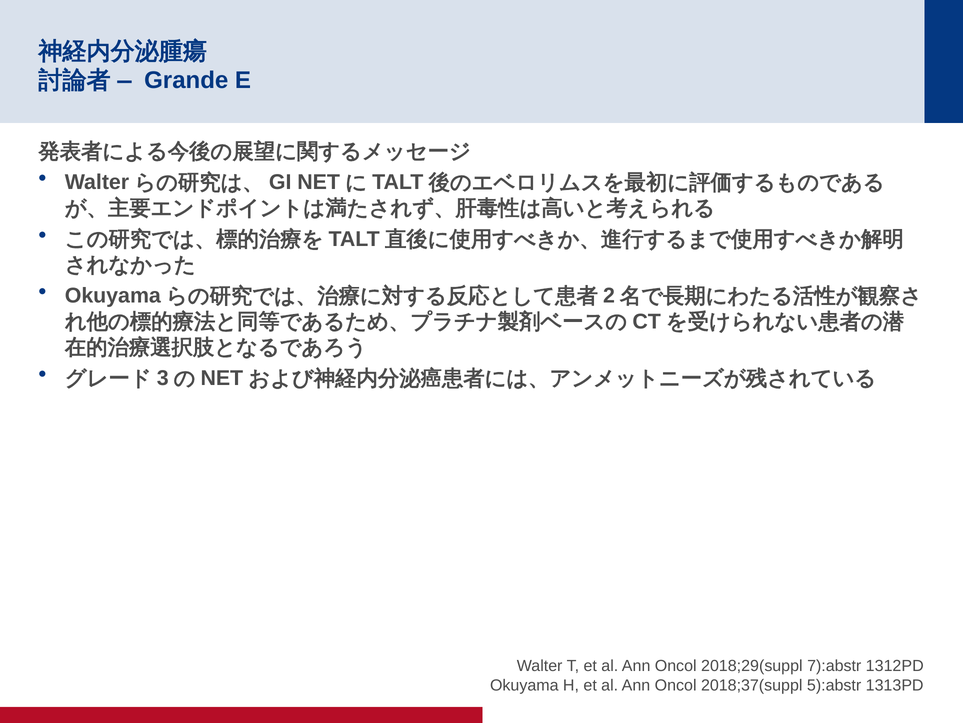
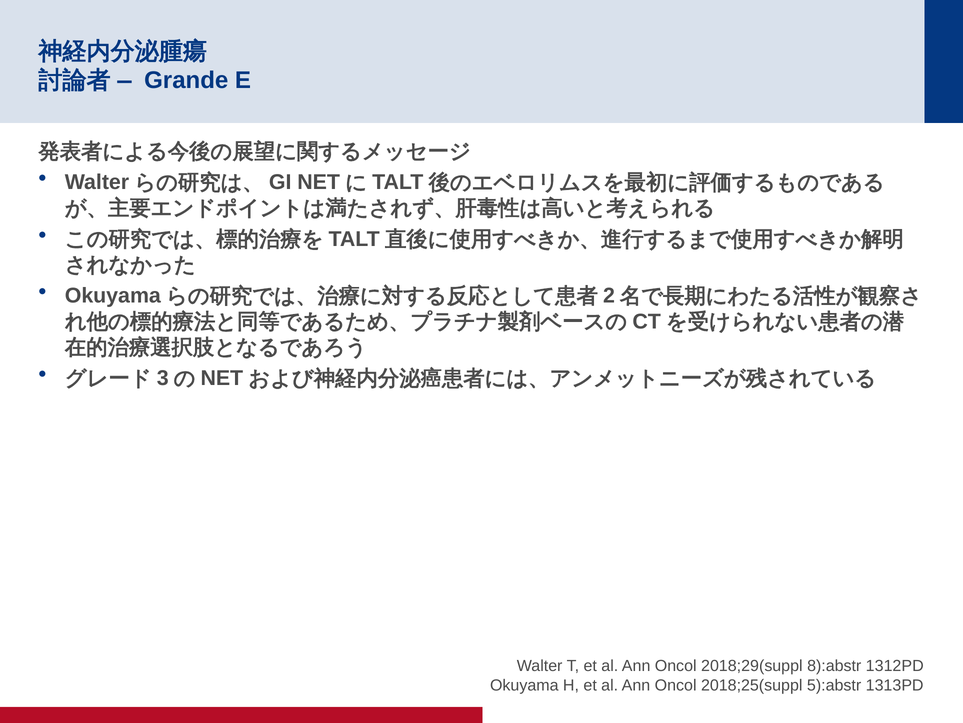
7):abstr: 7):abstr -> 8):abstr
2018;37(suppl: 2018;37(suppl -> 2018;25(suppl
